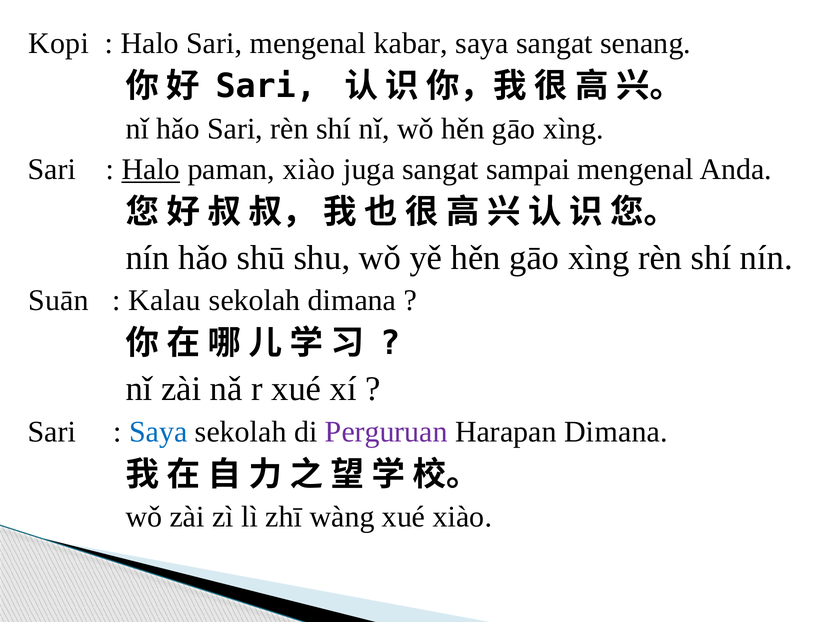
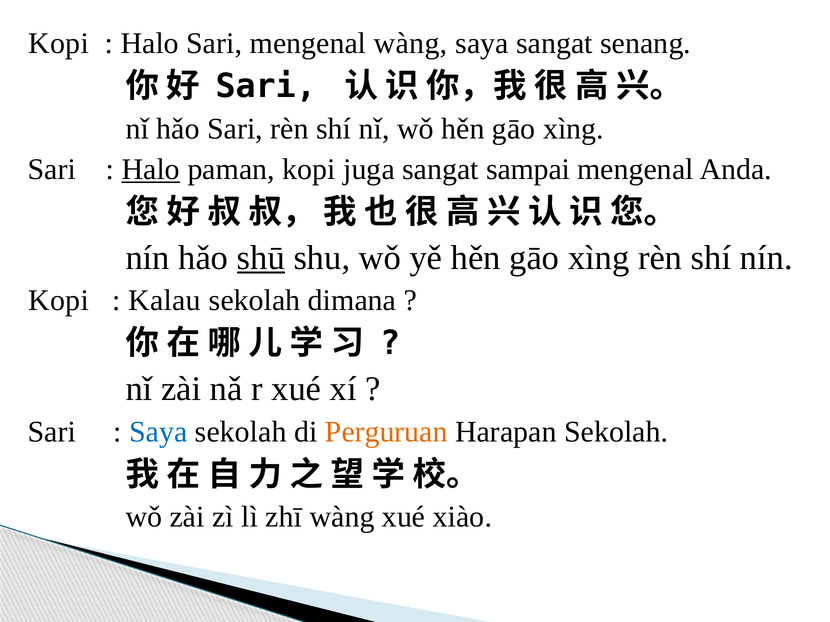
mengenal kabar: kabar -> wàng
paman xiào: xiào -> kopi
shū underline: none -> present
Suān at (59, 301): Suān -> Kopi
Perguruan colour: purple -> orange
Harapan Dimana: Dimana -> Sekolah
